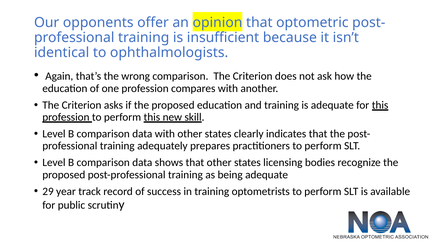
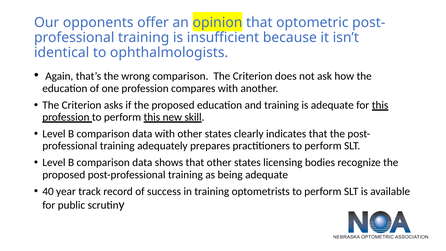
29: 29 -> 40
